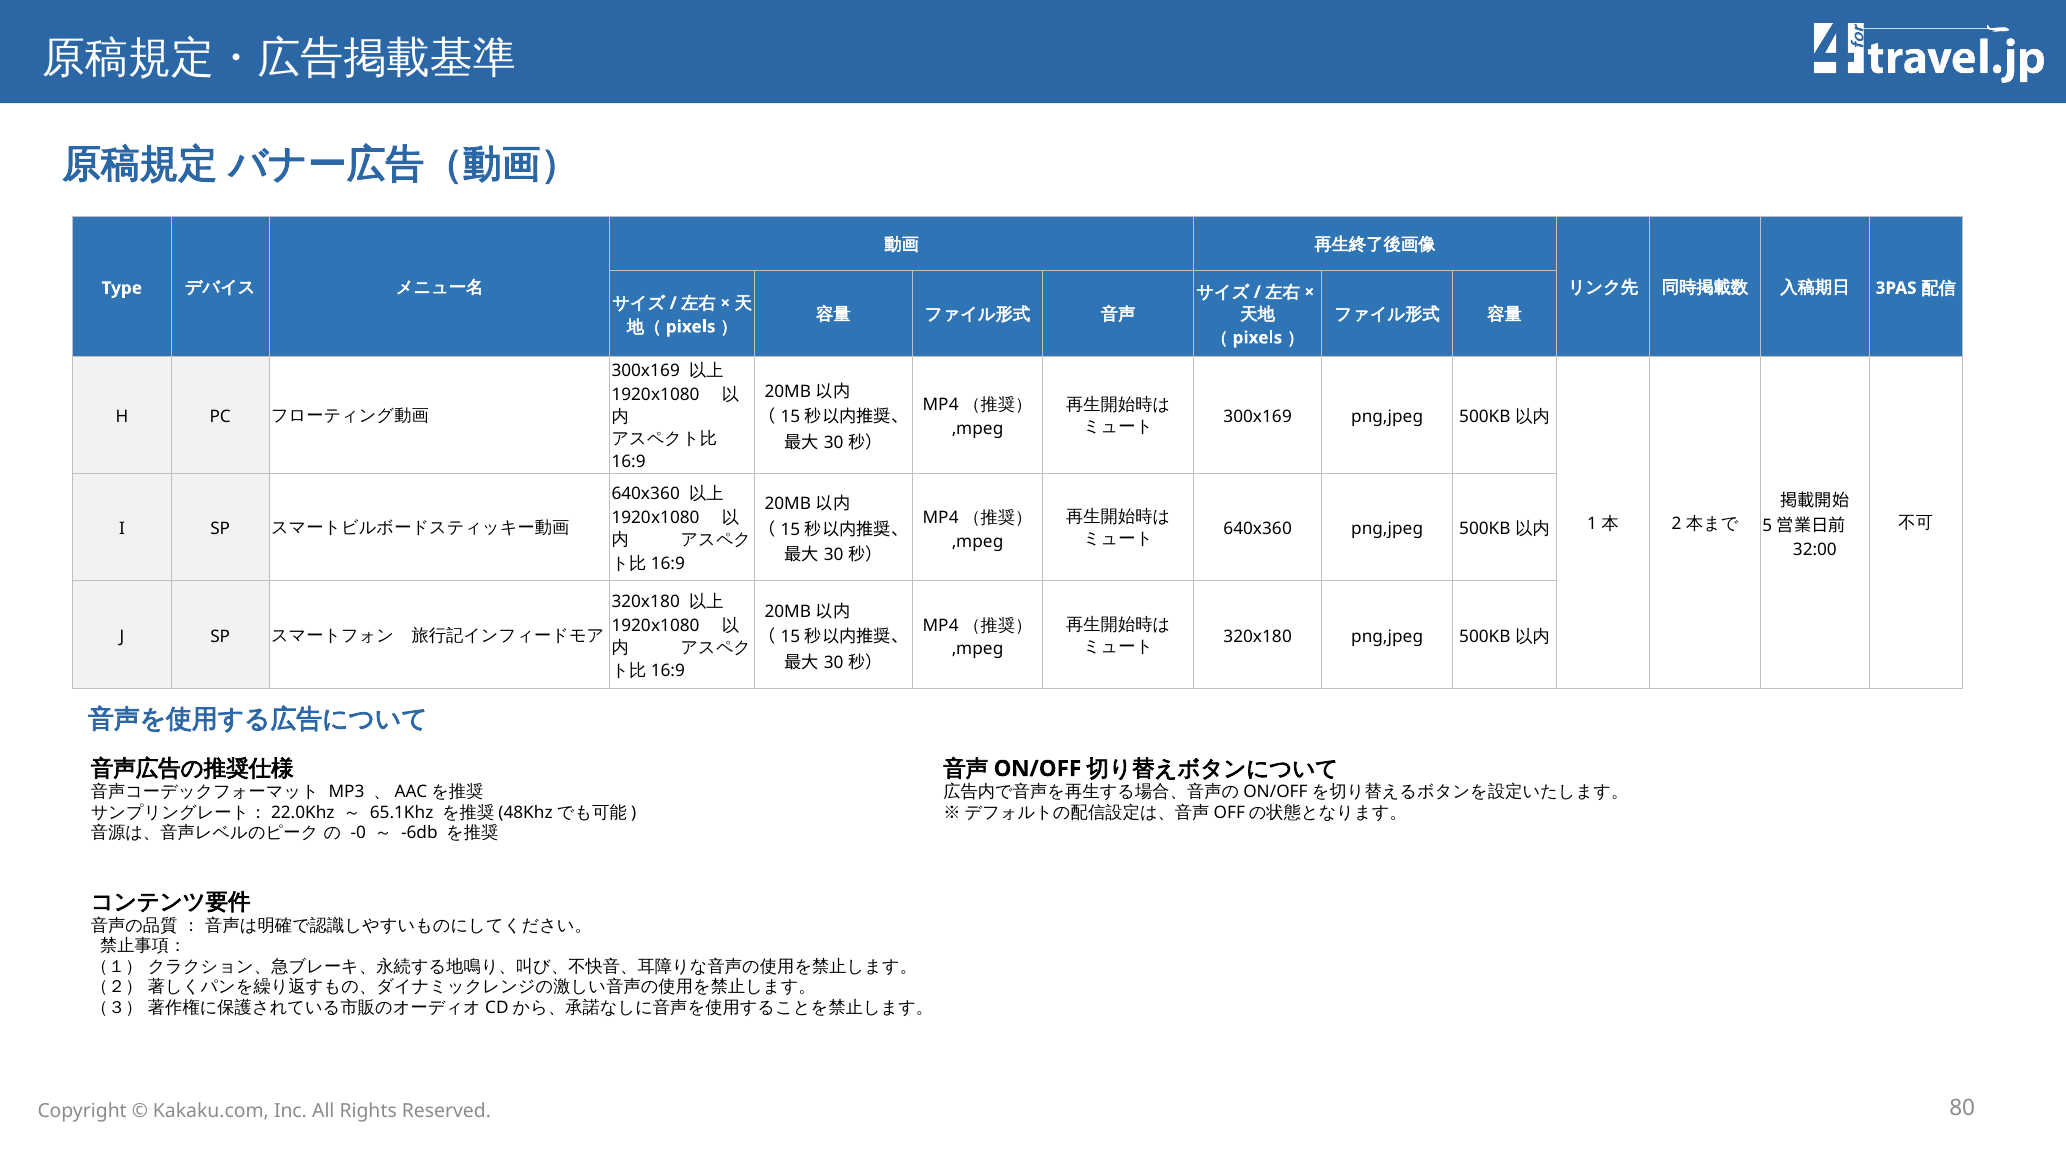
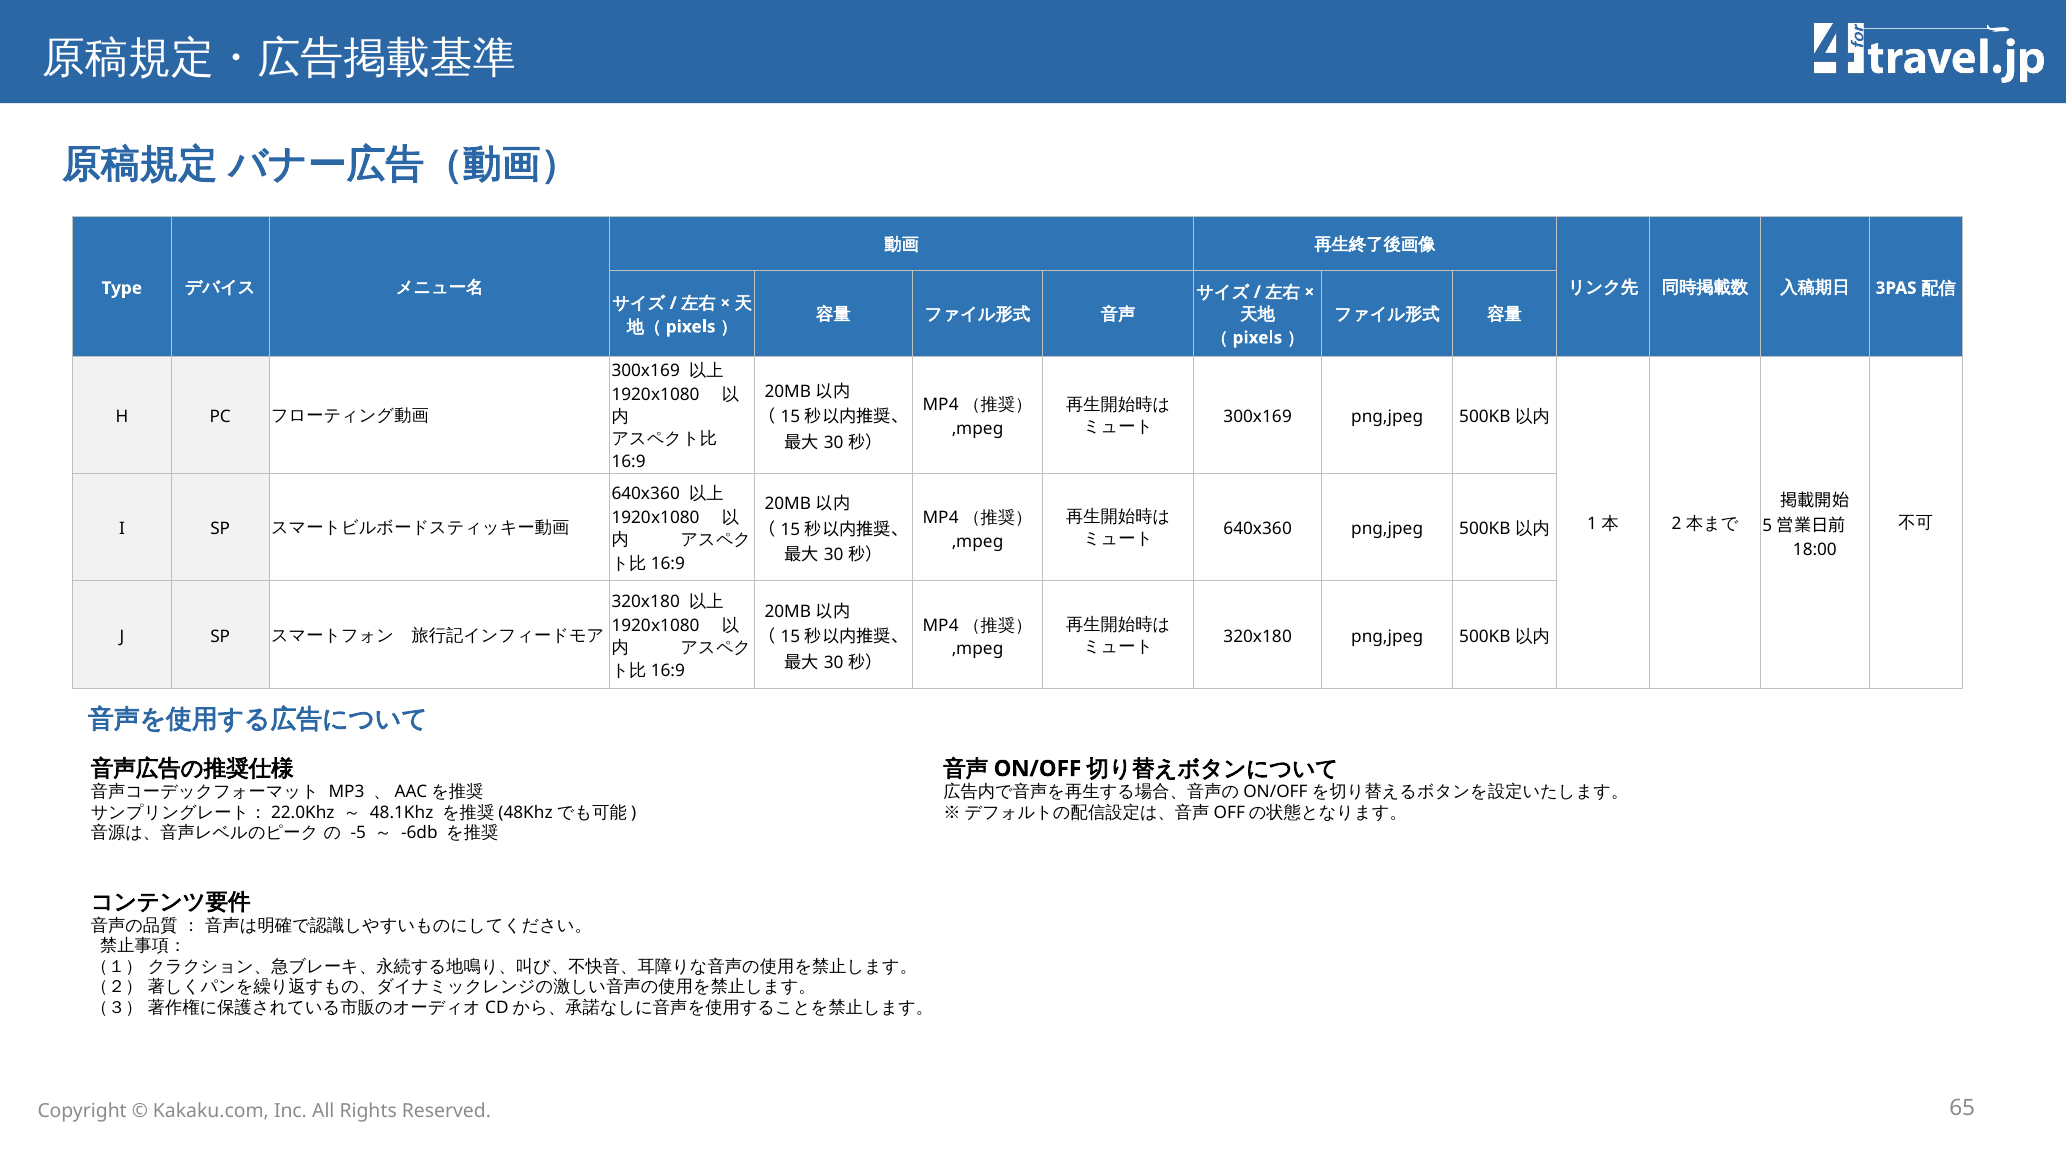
32:00: 32:00 -> 18:00
65.1Khz: 65.1Khz -> 48.1Khz
-0: -0 -> -5
80: 80 -> 65
